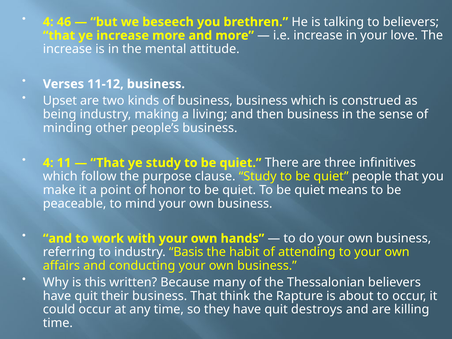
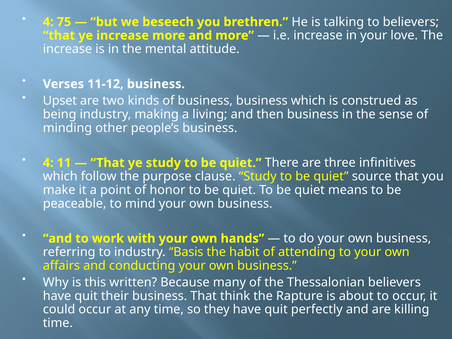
46: 46 -> 75
people: people -> source
destroys: destroys -> perfectly
